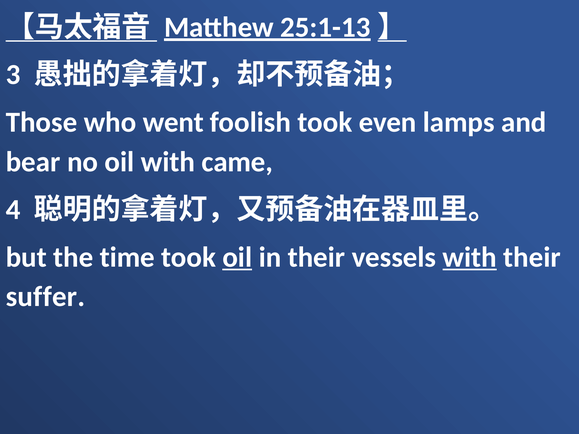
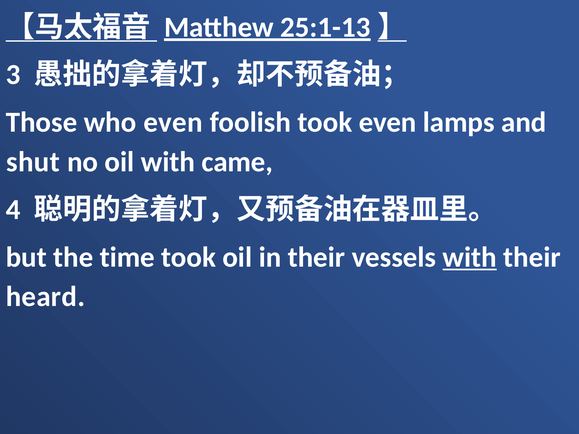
who went: went -> even
bear: bear -> shut
oil at (237, 257) underline: present -> none
suffer: suffer -> heard
